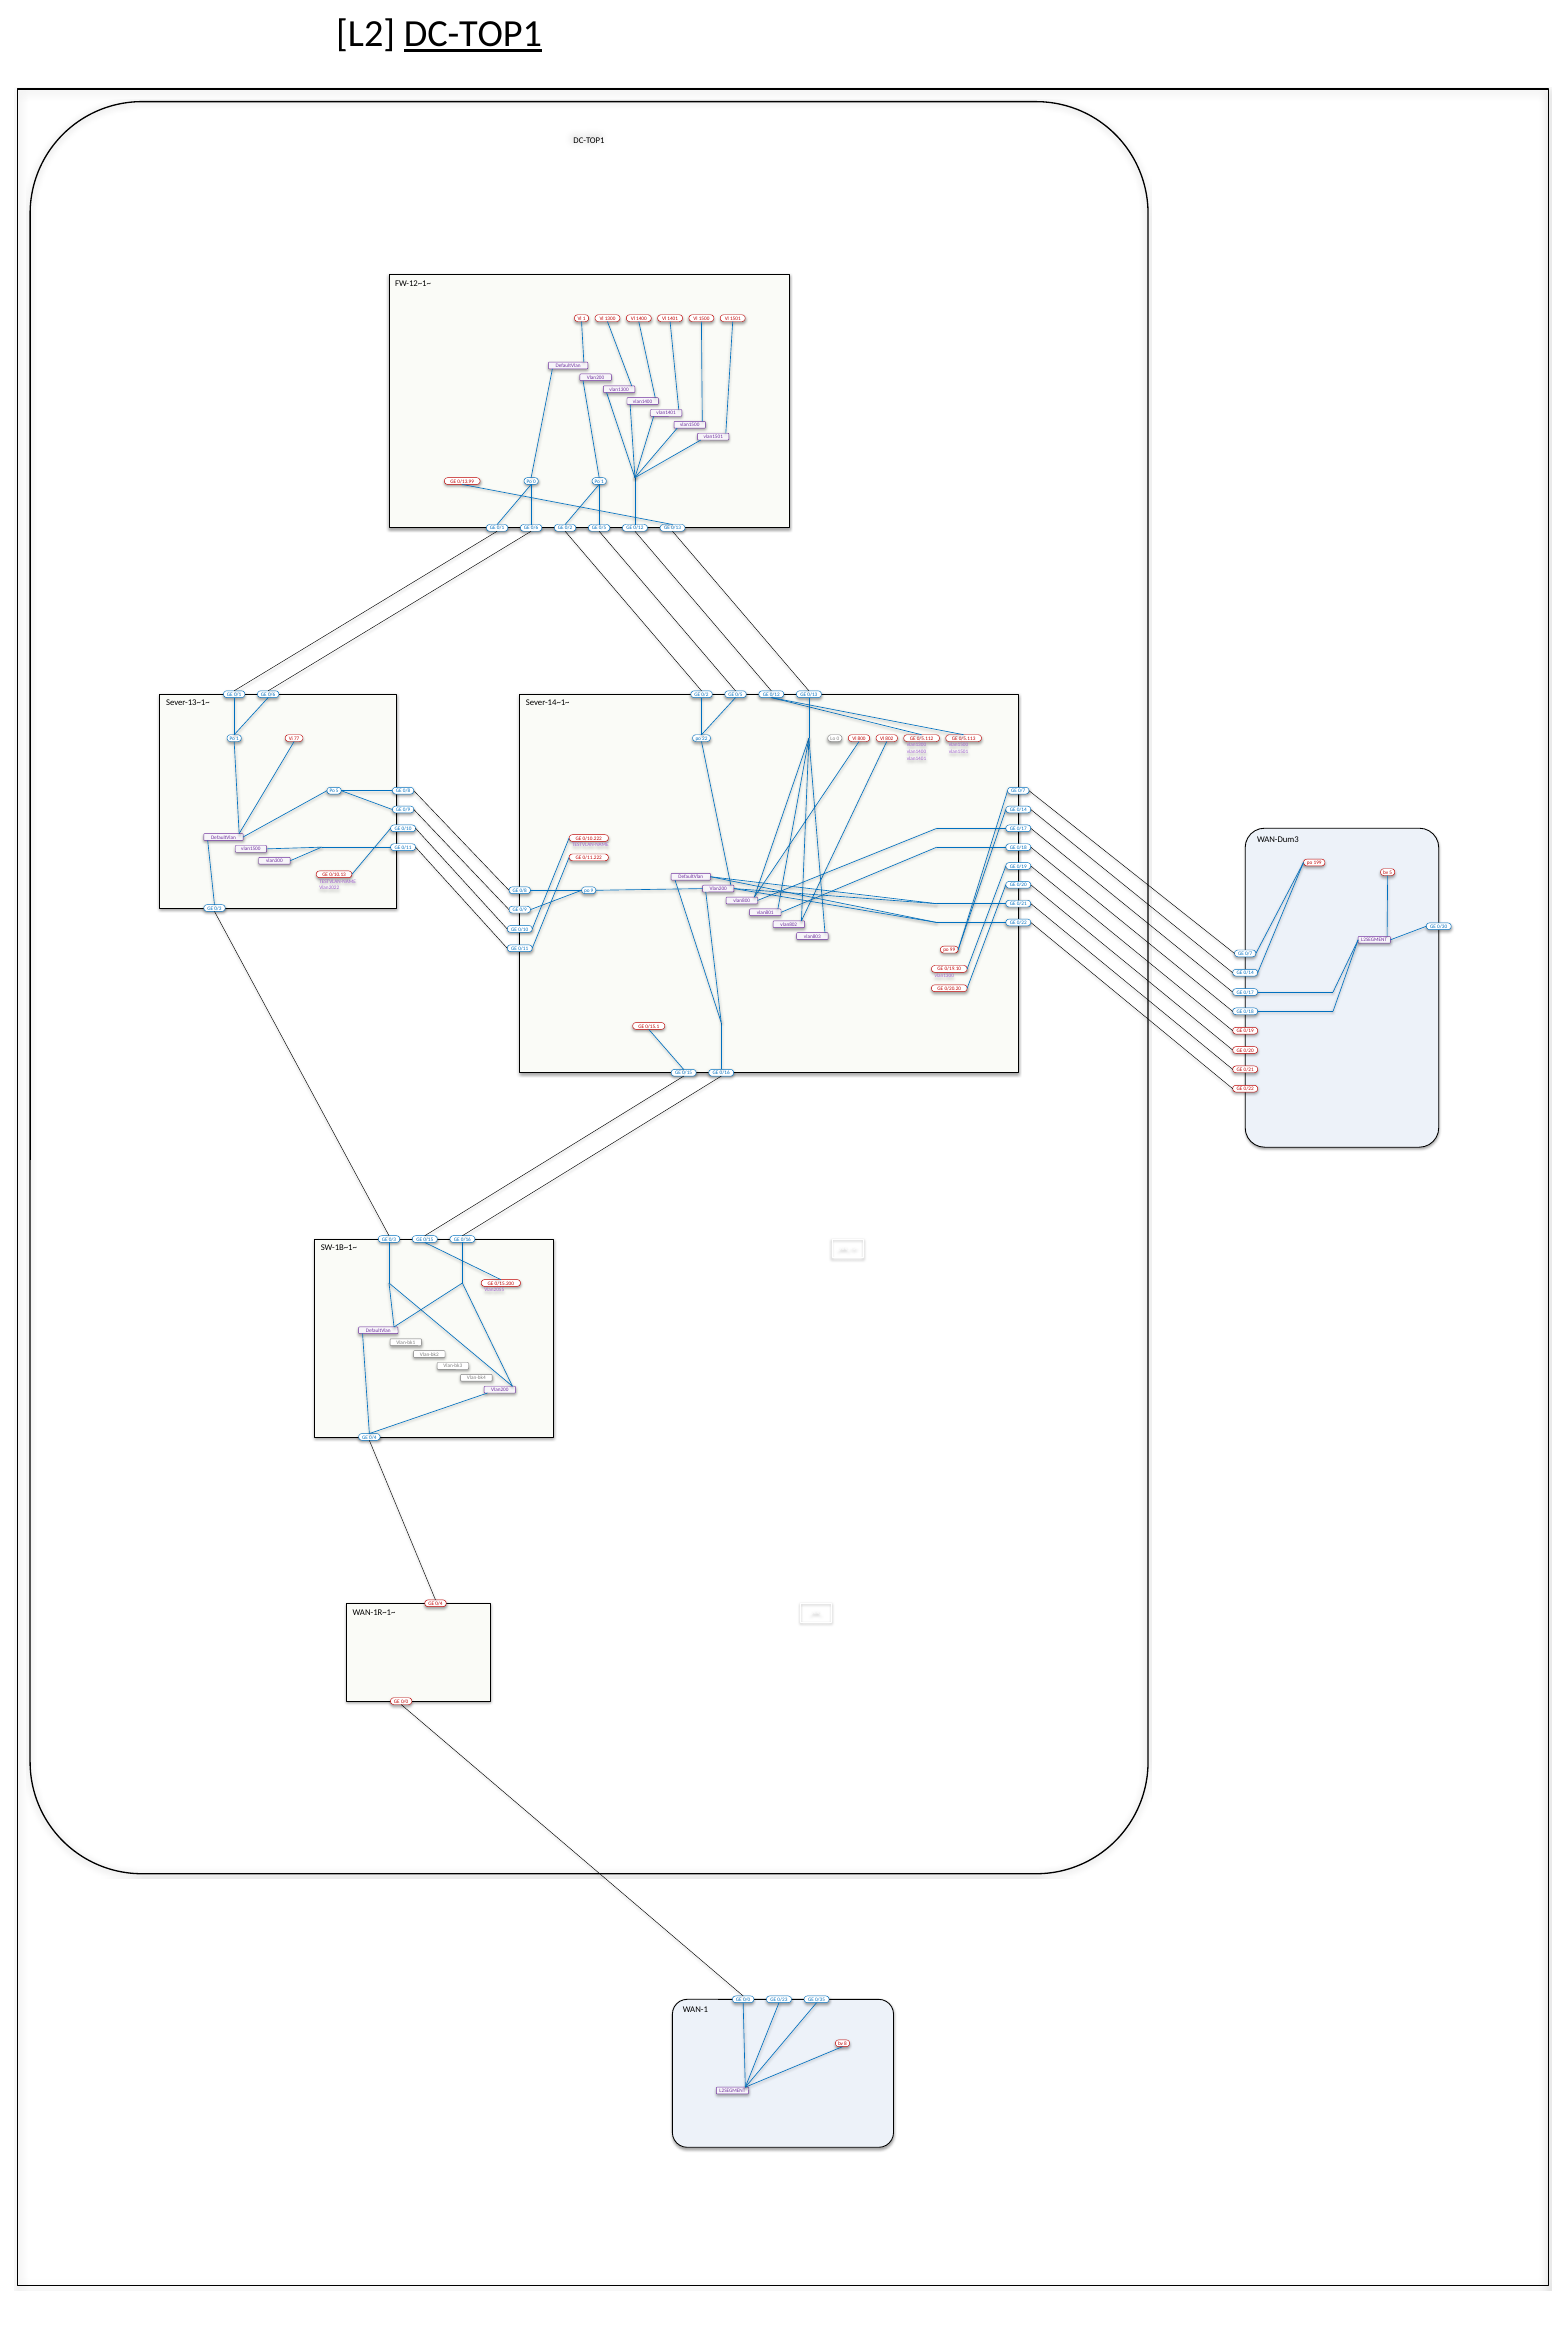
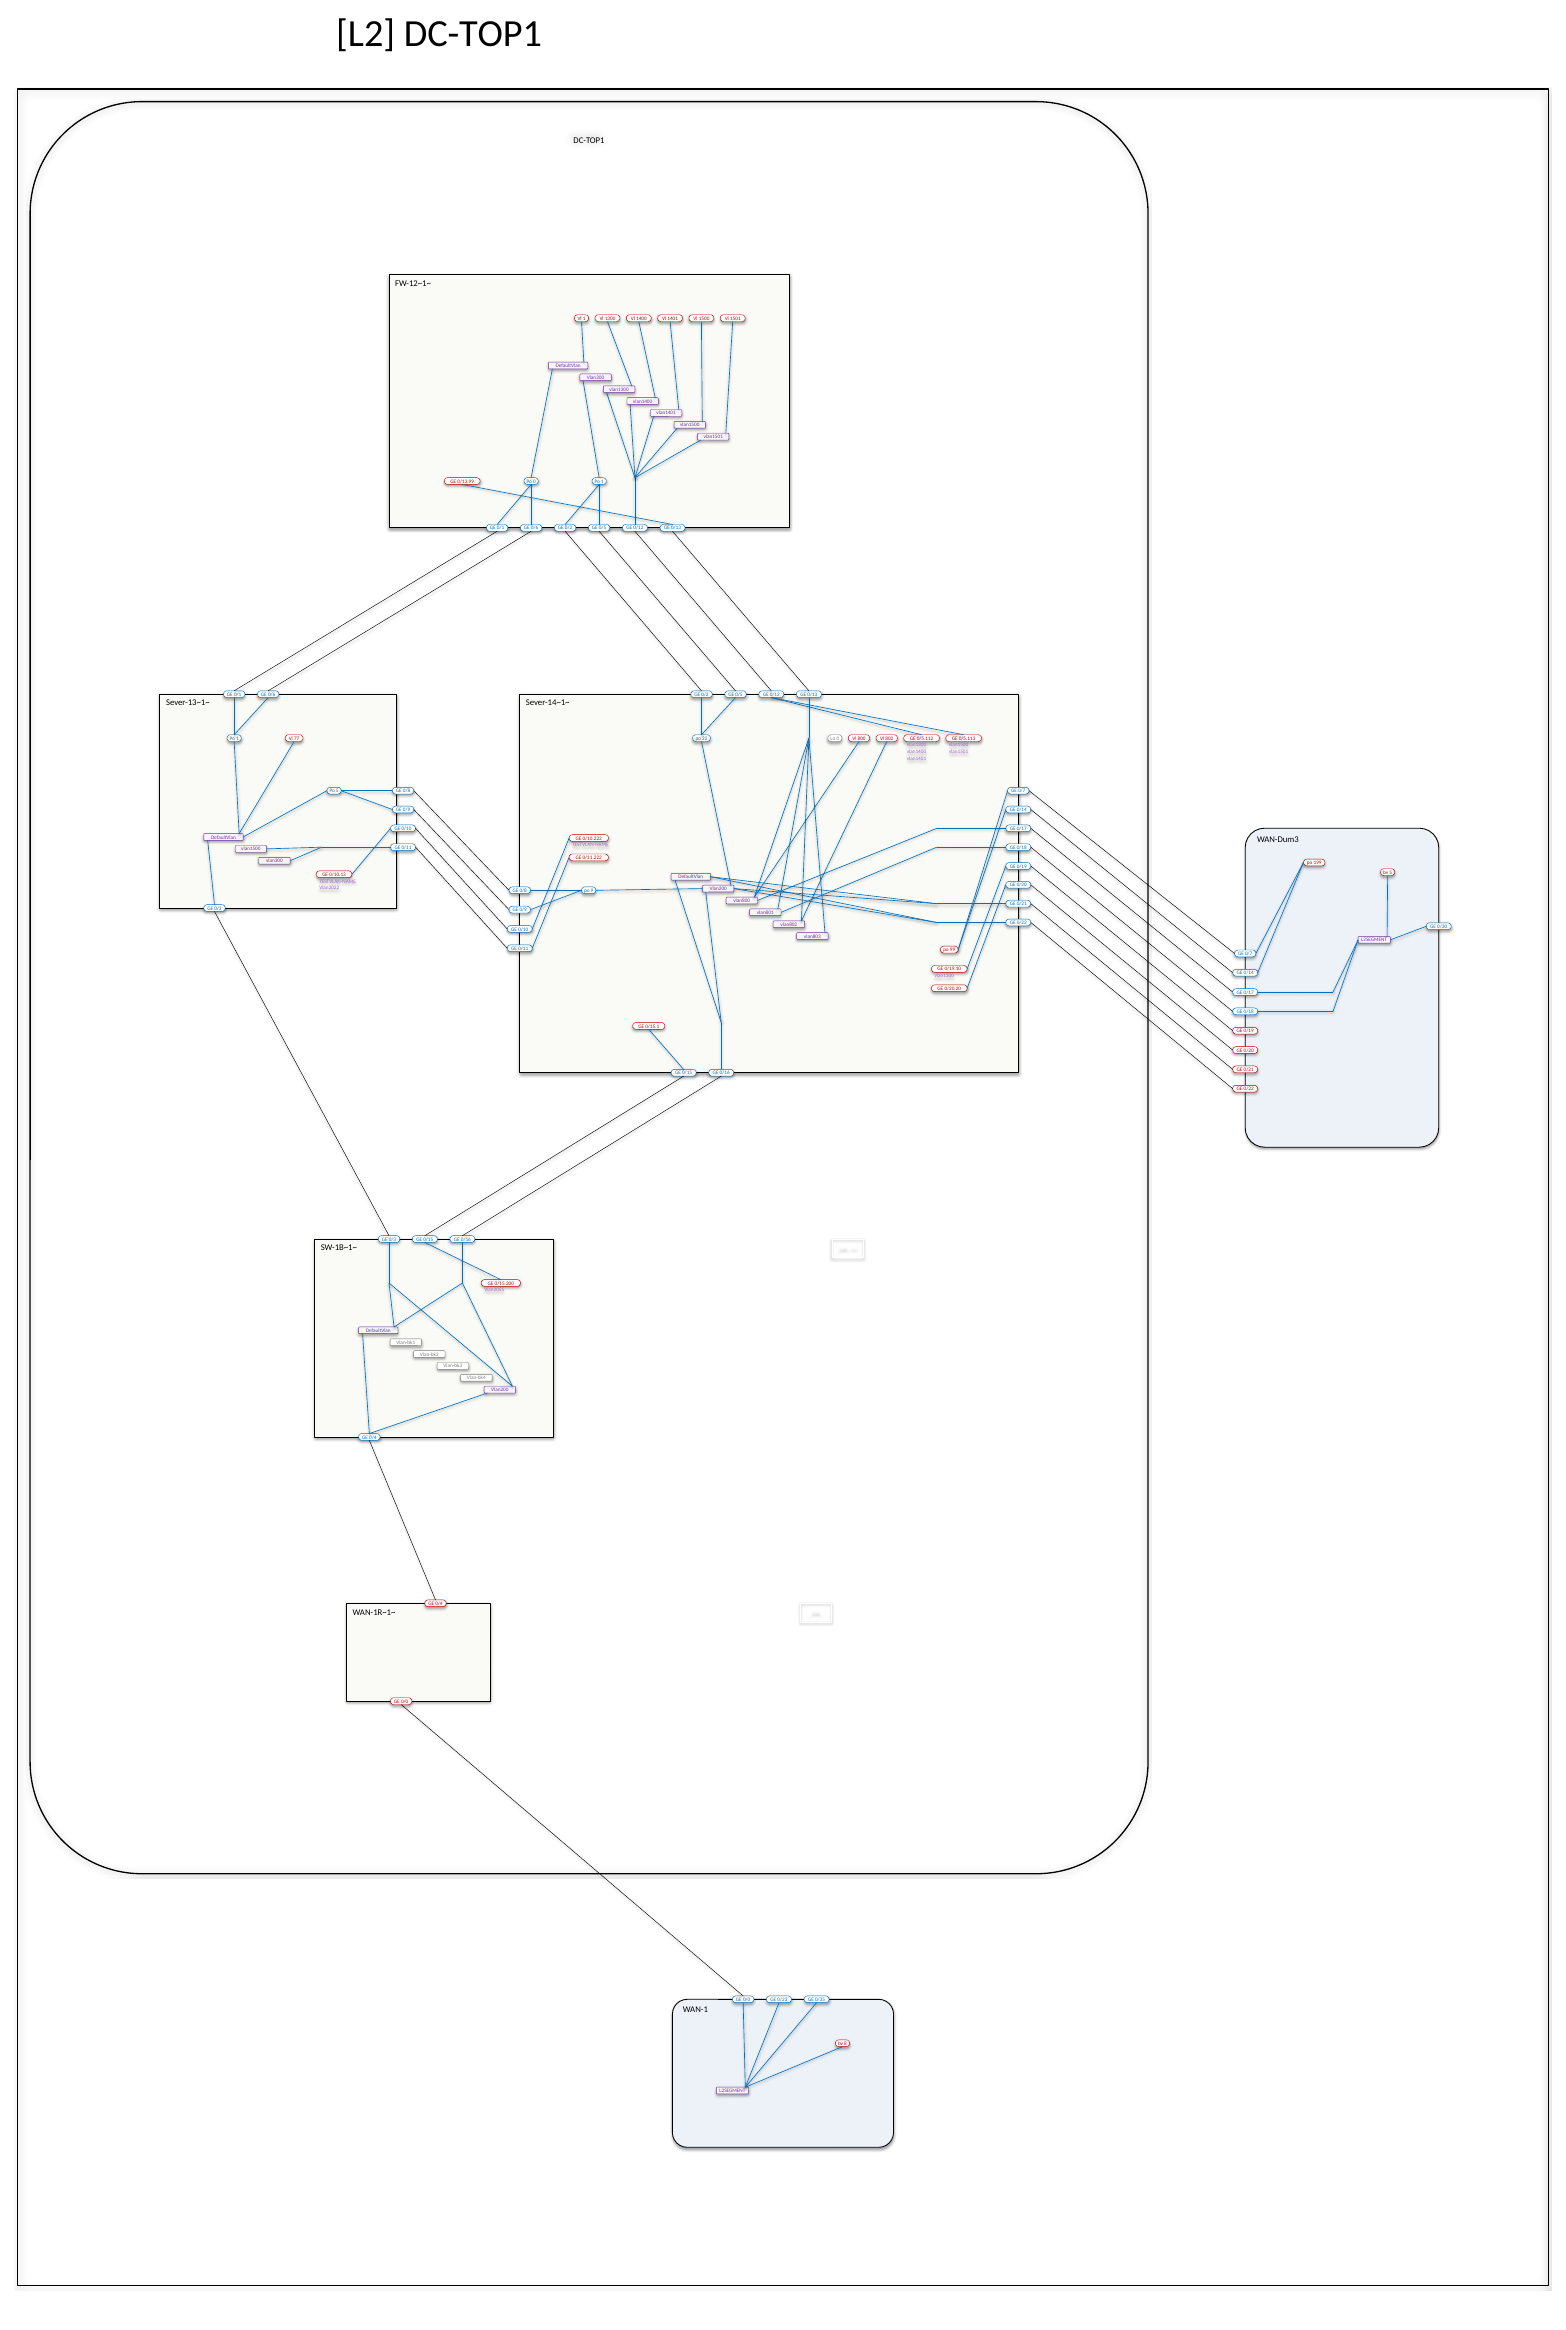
DC-TOP1 at (473, 34) underline: present -> none
